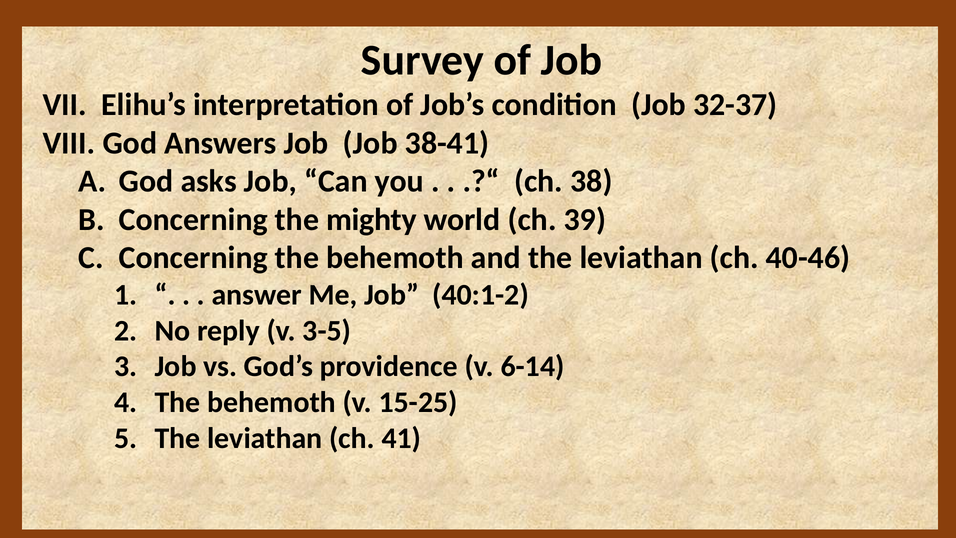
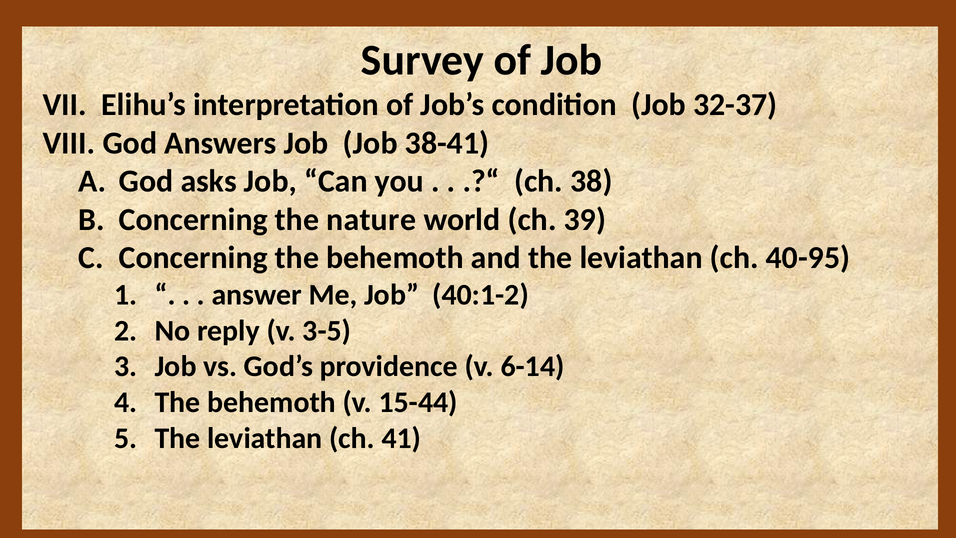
mighty: mighty -> nature
40-46: 40-46 -> 40-95
15-25: 15-25 -> 15-44
